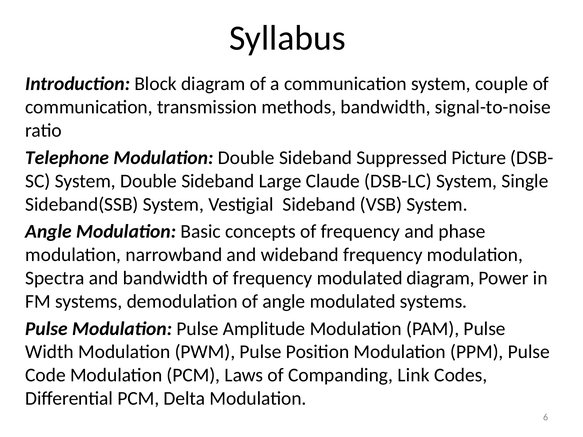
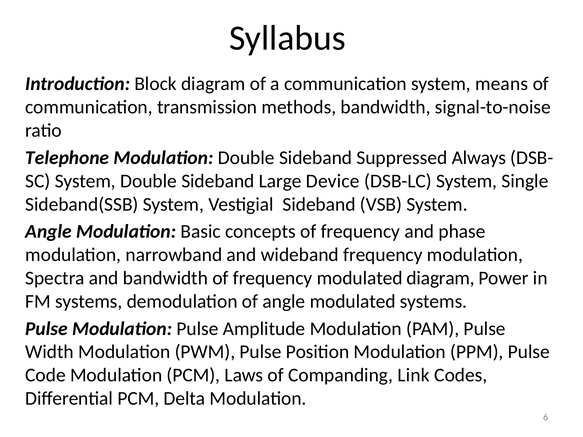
couple: couple -> means
Picture: Picture -> Always
Claude: Claude -> Device
